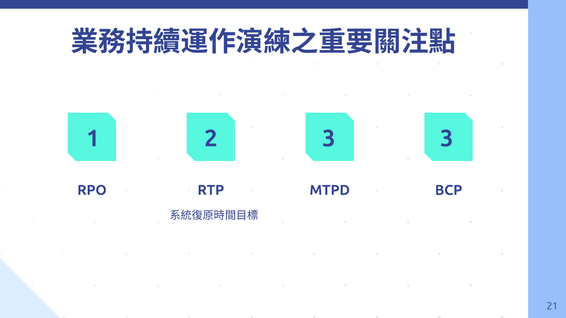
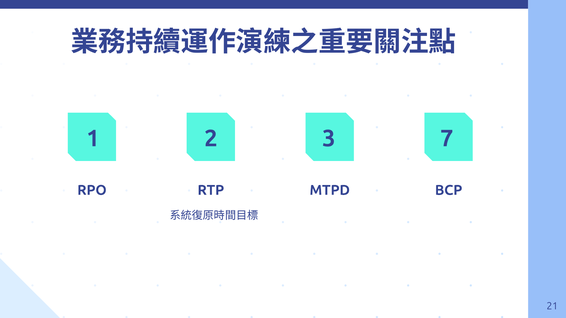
3 3: 3 -> 7
